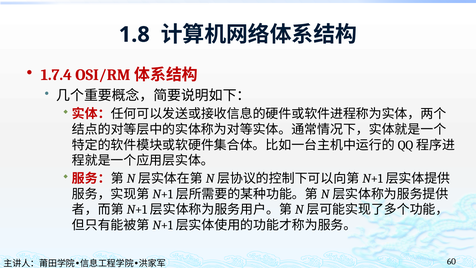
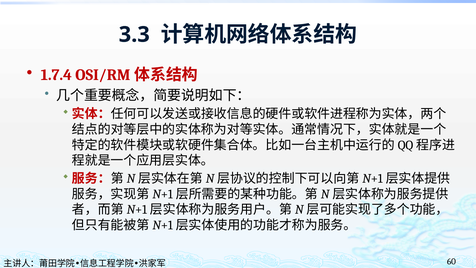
1.8: 1.8 -> 3.3
